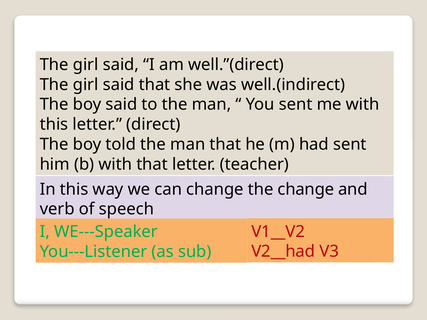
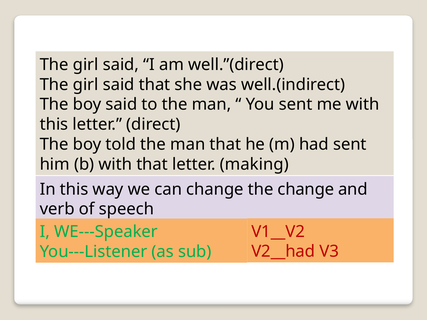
teacher: teacher -> making
